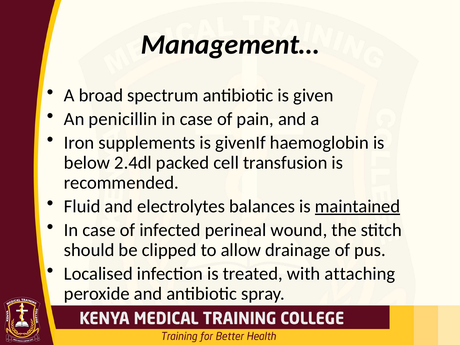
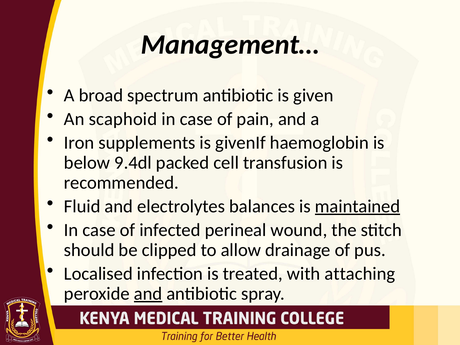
penicillin: penicillin -> scaphoid
2.4dl: 2.4dl -> 9.4dl
and at (148, 294) underline: none -> present
